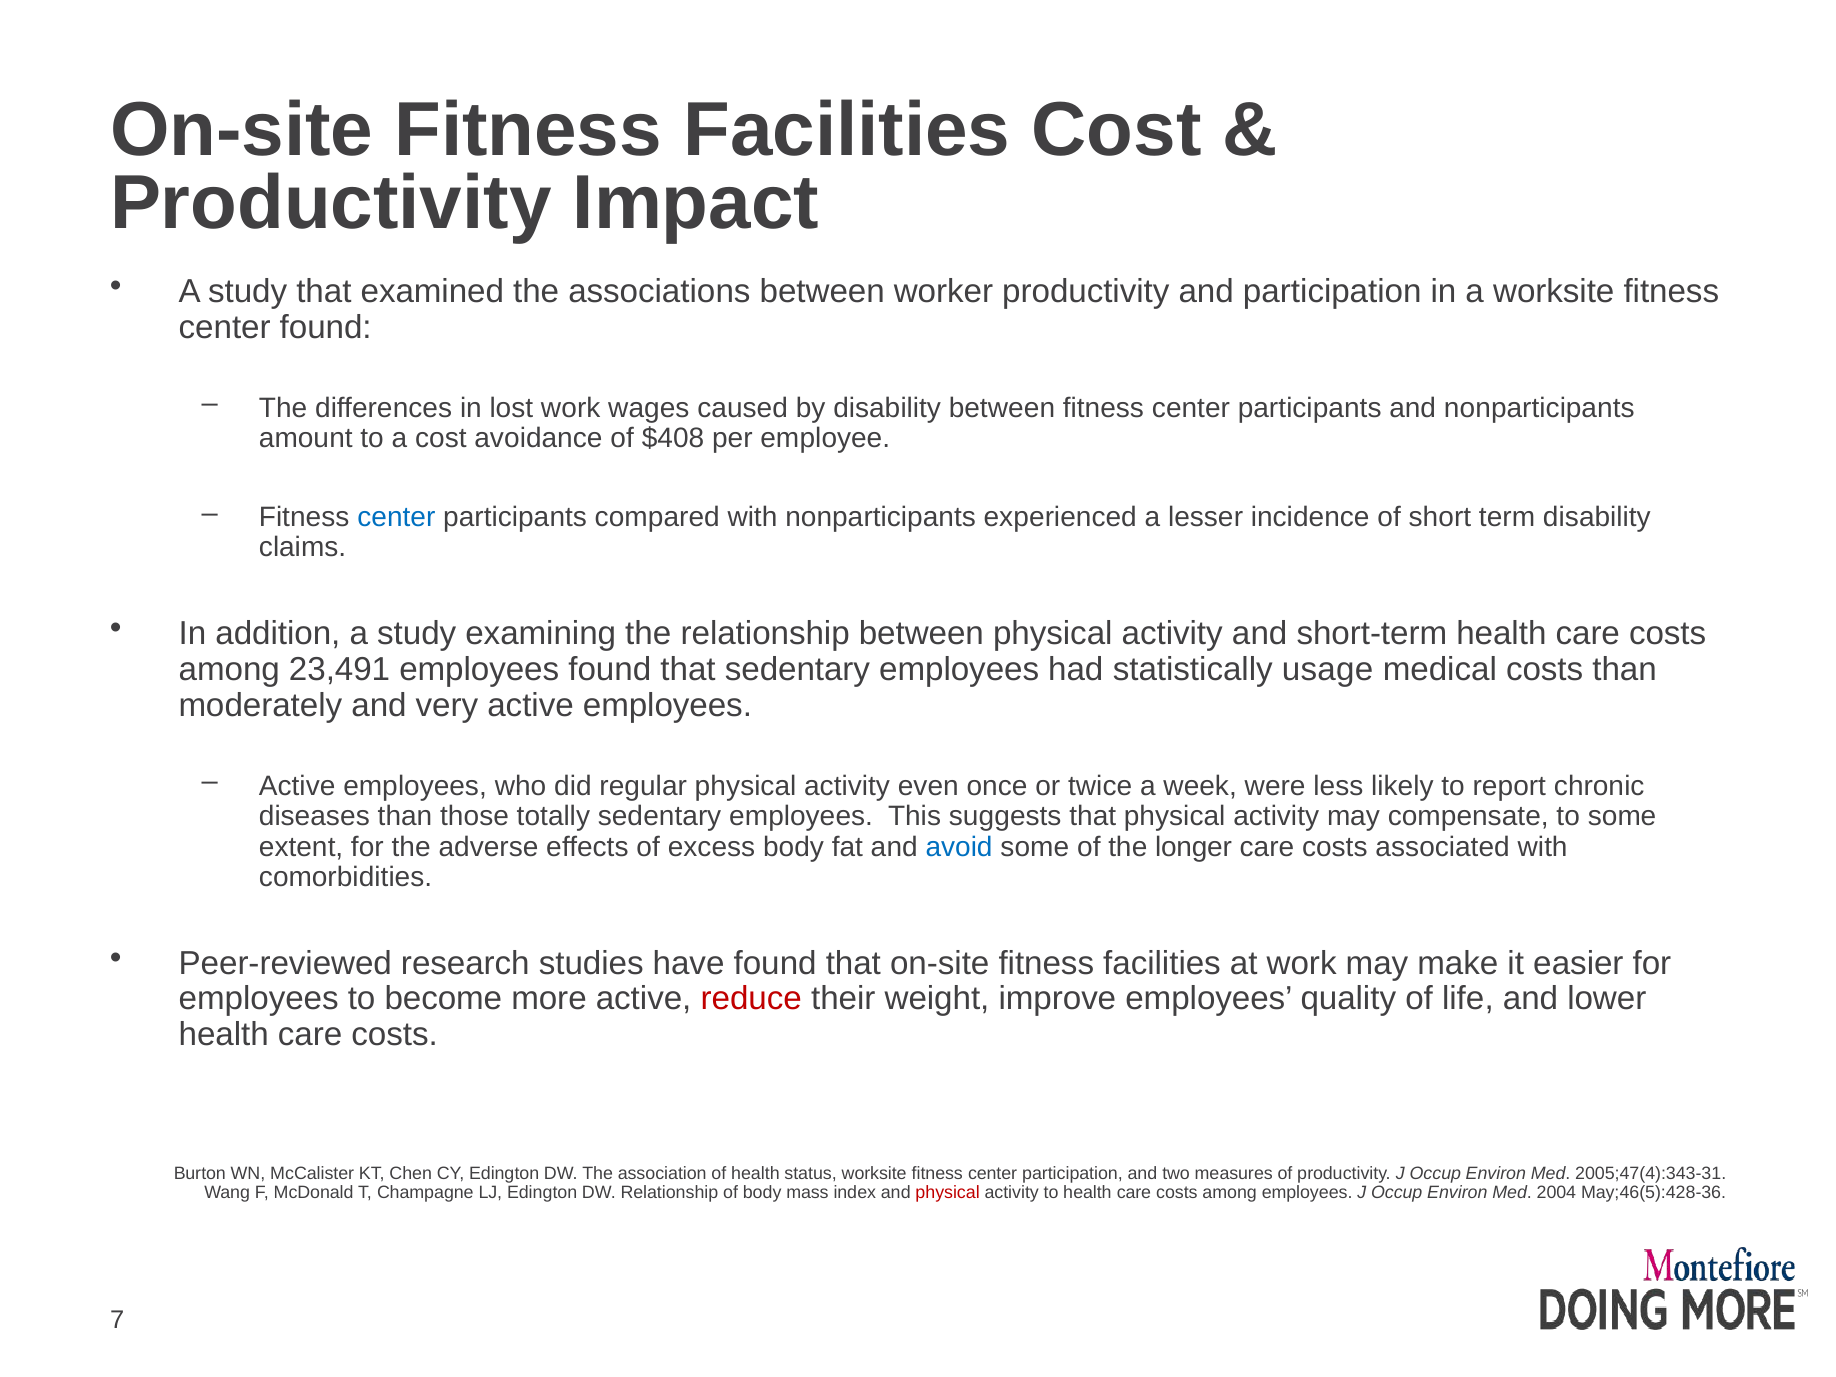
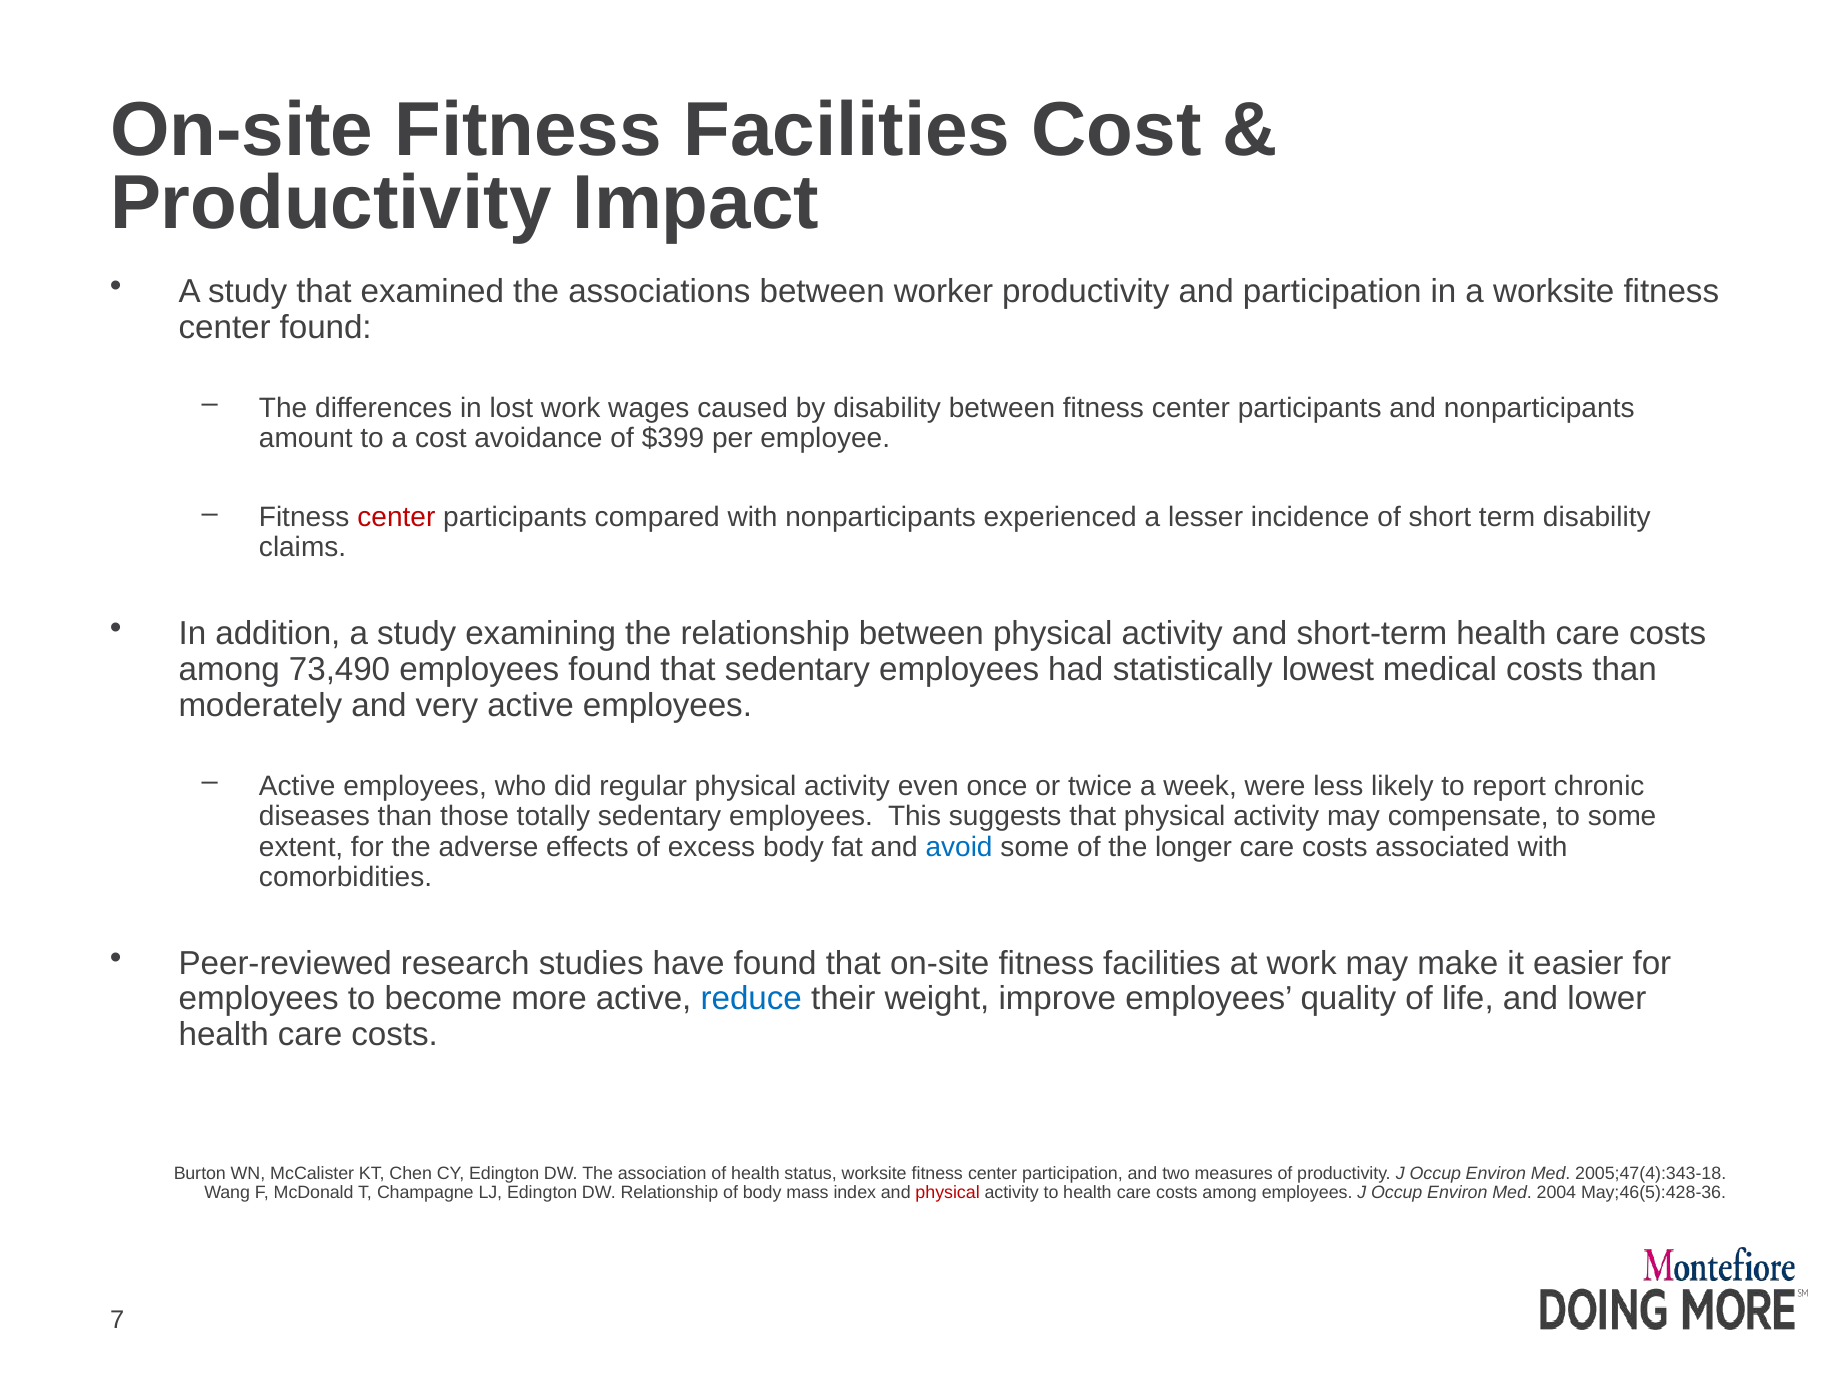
$408: $408 -> $399
center at (396, 517) colour: blue -> red
23,491: 23,491 -> 73,490
usage: usage -> lowest
reduce colour: red -> blue
2005;47(4):343-31: 2005;47(4):343-31 -> 2005;47(4):343-18
